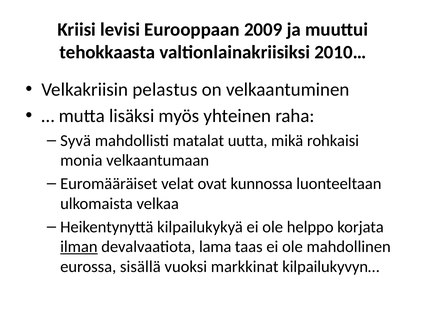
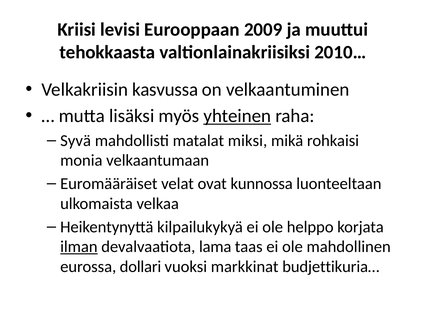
pelastus: pelastus -> kasvussa
yhteinen underline: none -> present
uutta: uutta -> miksi
sisällä: sisällä -> dollari
kilpailukyvyn…: kilpailukyvyn… -> budjettikuria…
